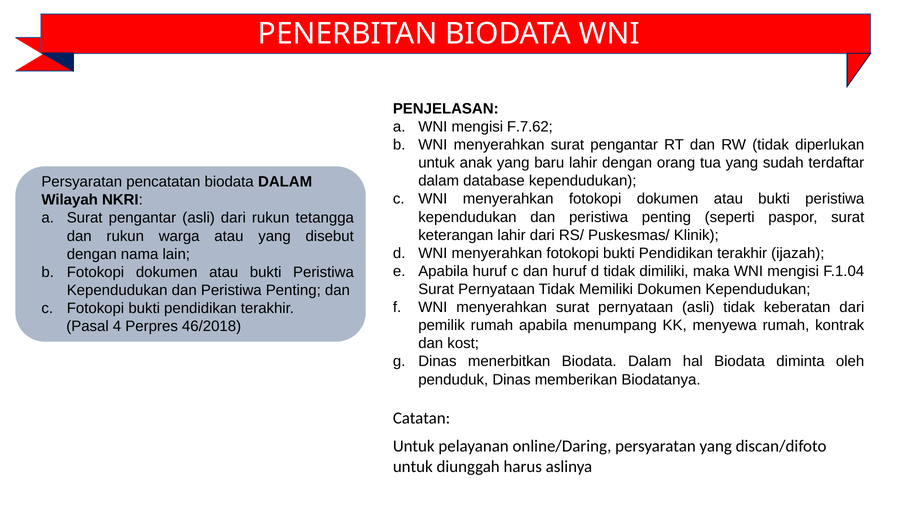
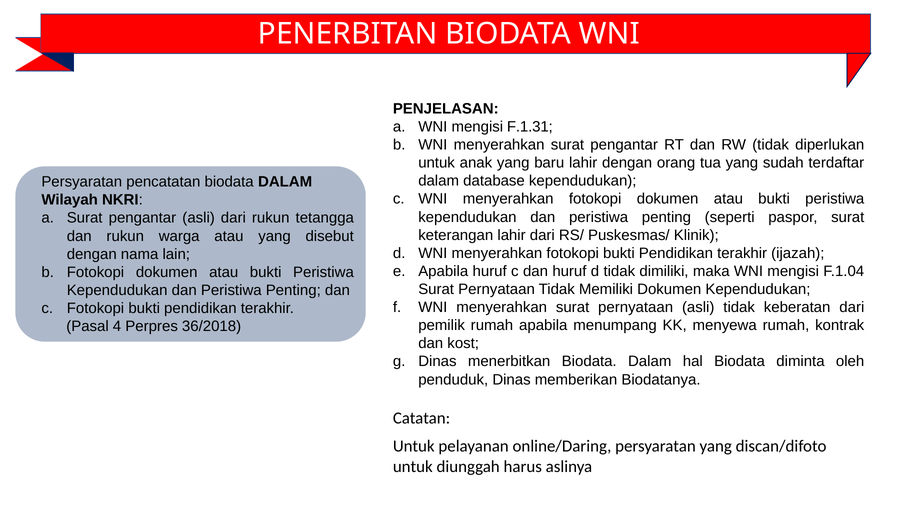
F.7.62: F.7.62 -> F.1.31
46/2018: 46/2018 -> 36/2018
